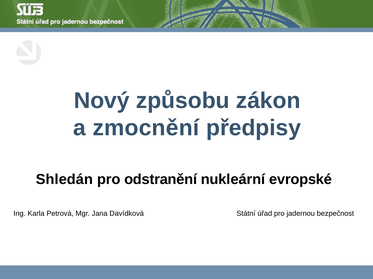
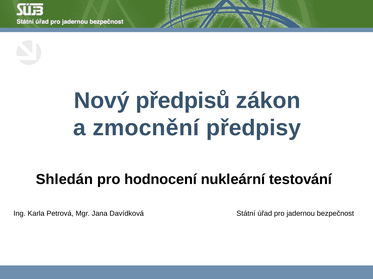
způsobu: způsobu -> předpisů
odstranění: odstranění -> hodnocení
evropské: evropské -> testování
